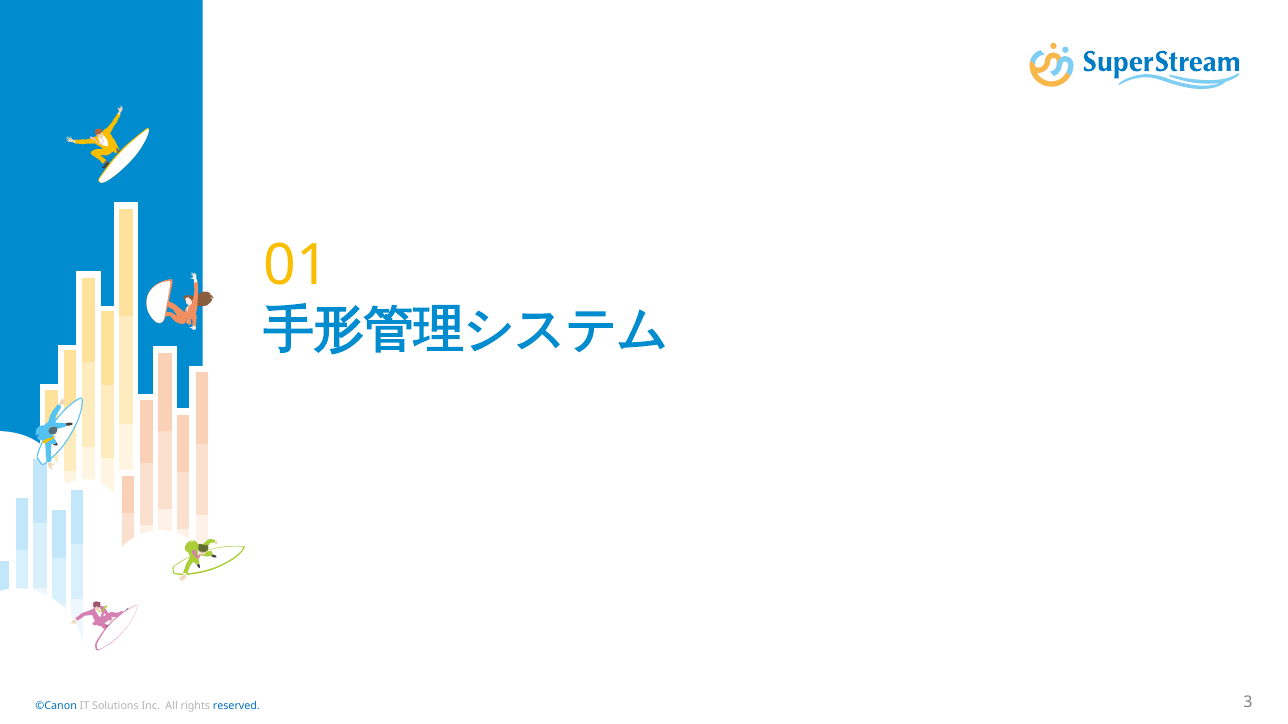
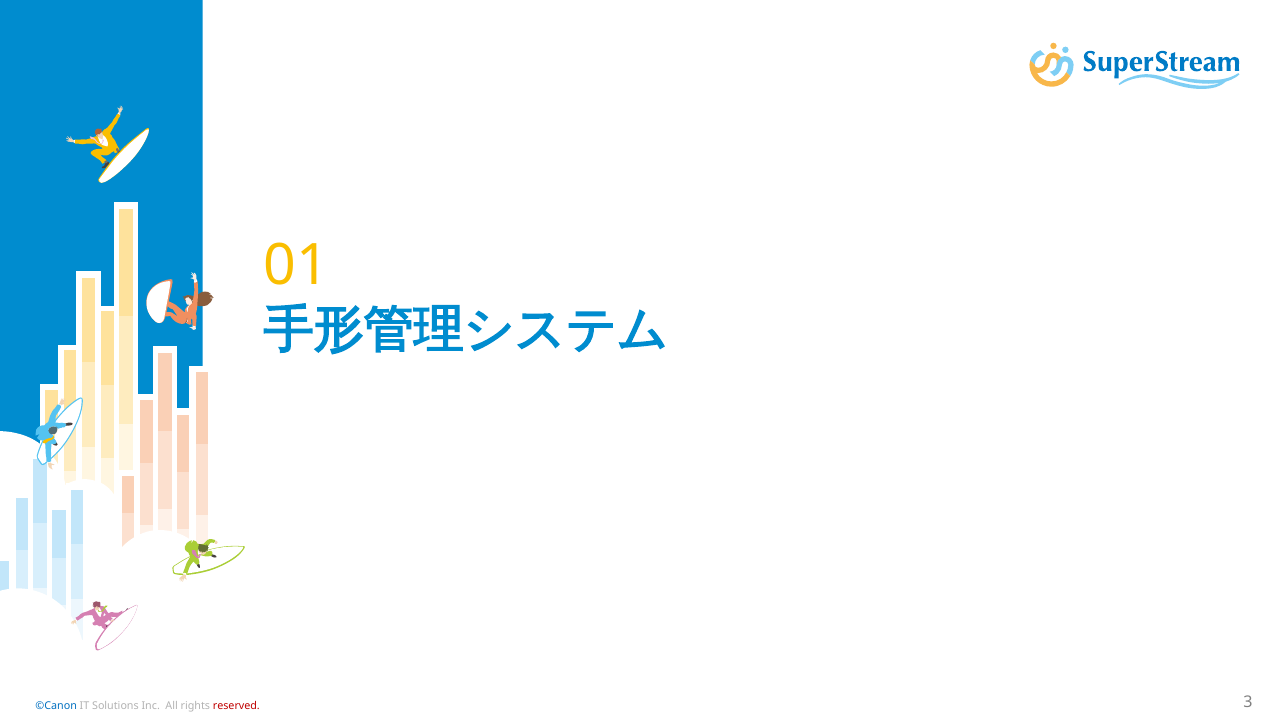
reserved colour: blue -> red
